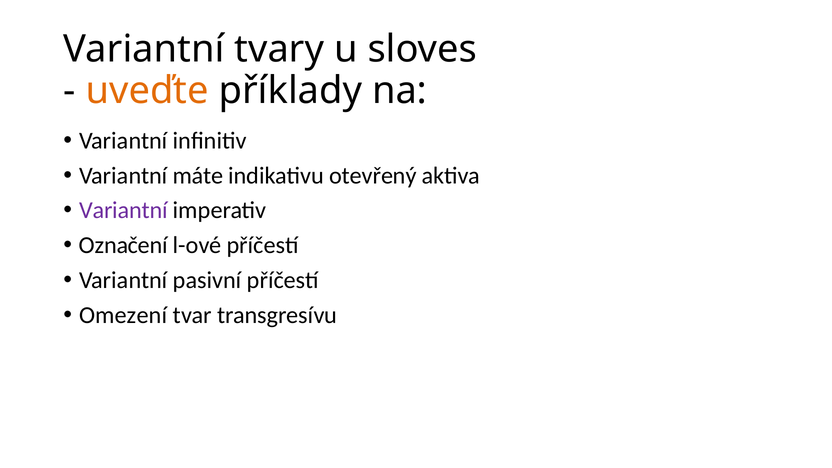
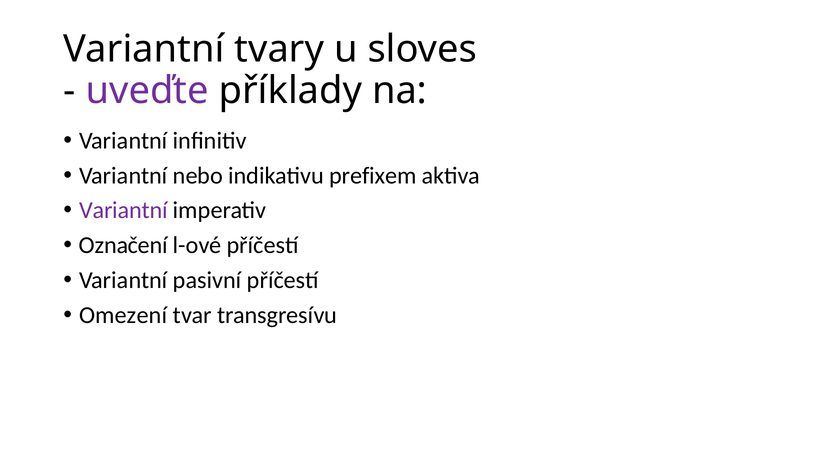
uveďte colour: orange -> purple
máte: máte -> nebo
otevřený: otevřený -> prefixem
